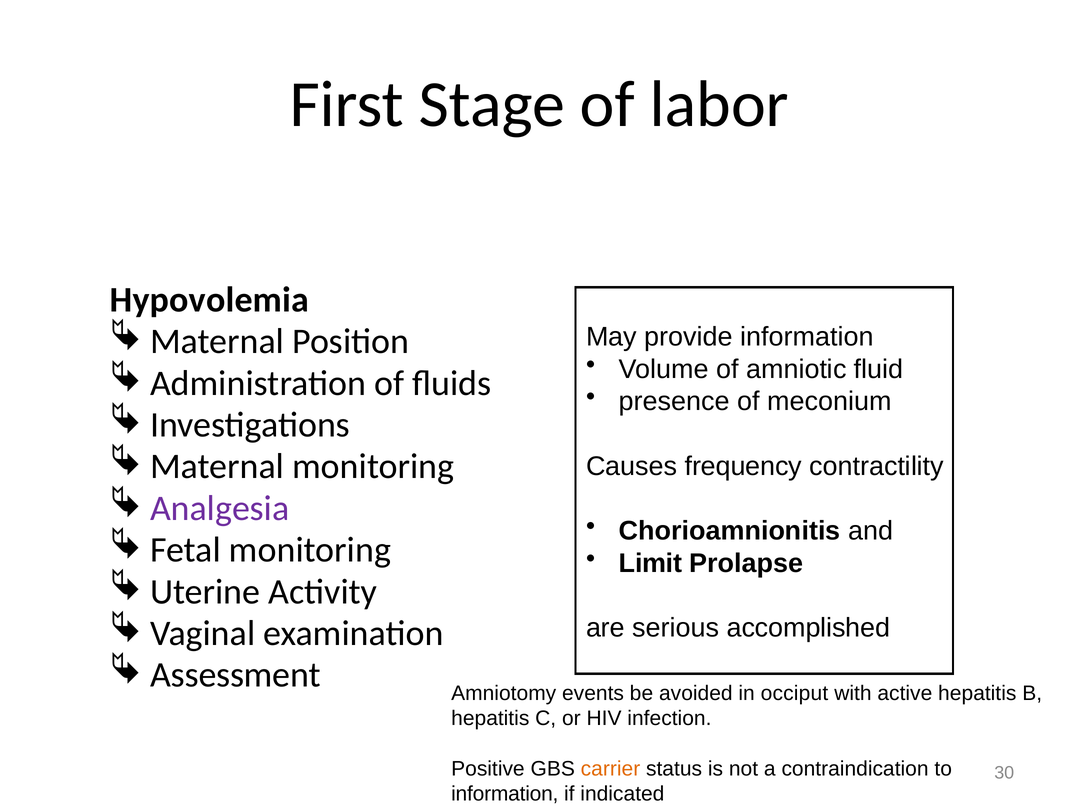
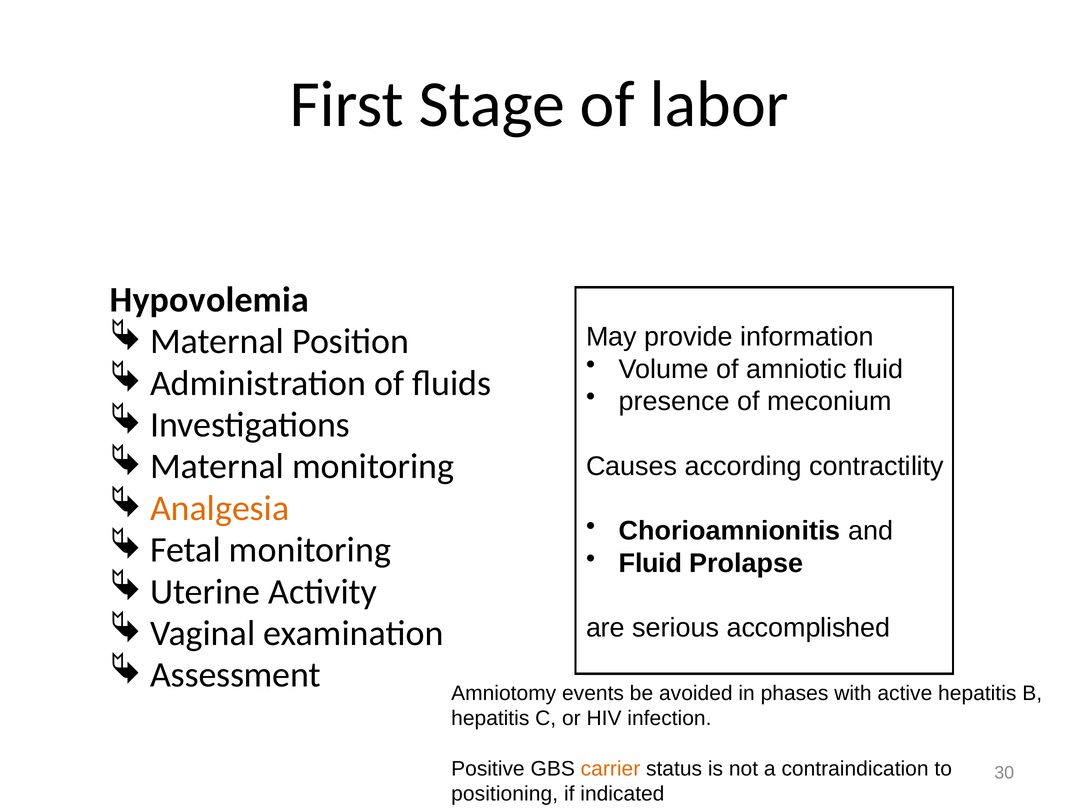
frequency: frequency -> according
Analgesia colour: purple -> orange
Limit at (650, 563): Limit -> Fluid
occiput: occiput -> phases
information at (505, 794): information -> positioning
